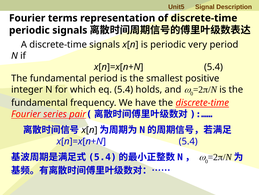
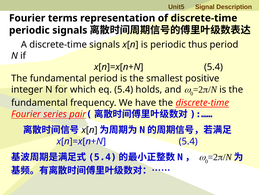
very: very -> thus
